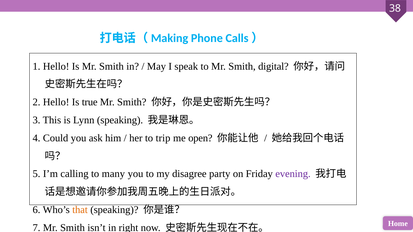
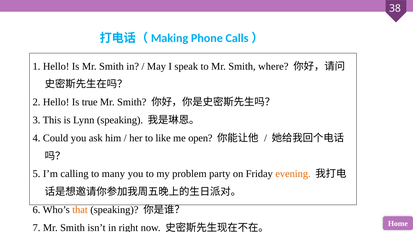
digital: digital -> where
trip: trip -> like
disagree: disagree -> problem
evening colour: purple -> orange
